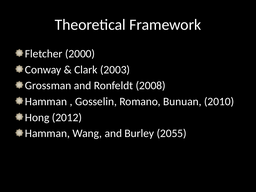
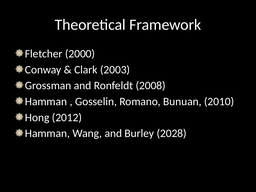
2055: 2055 -> 2028
